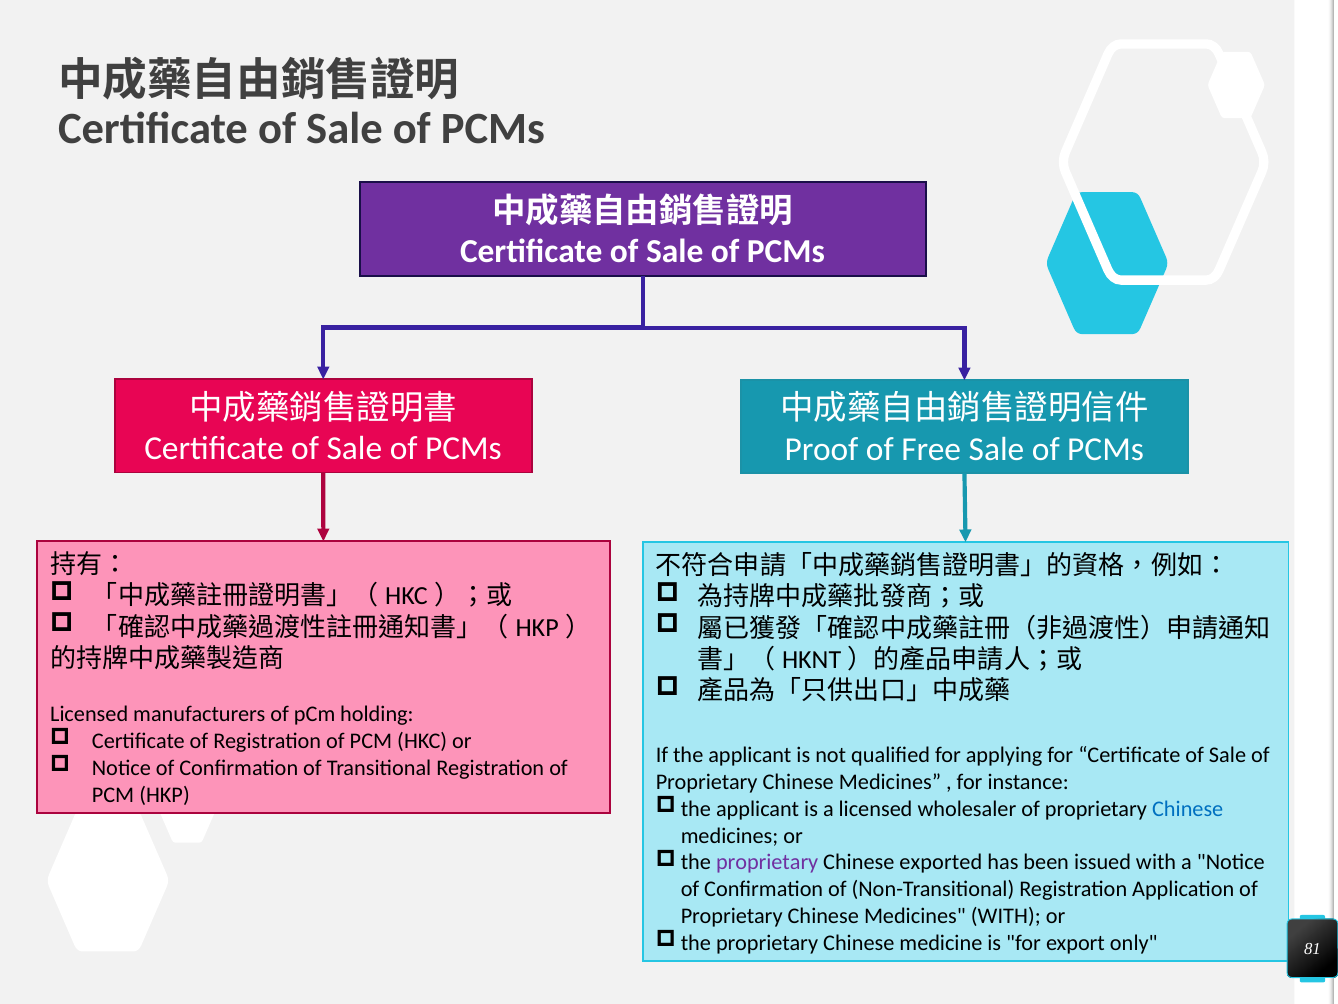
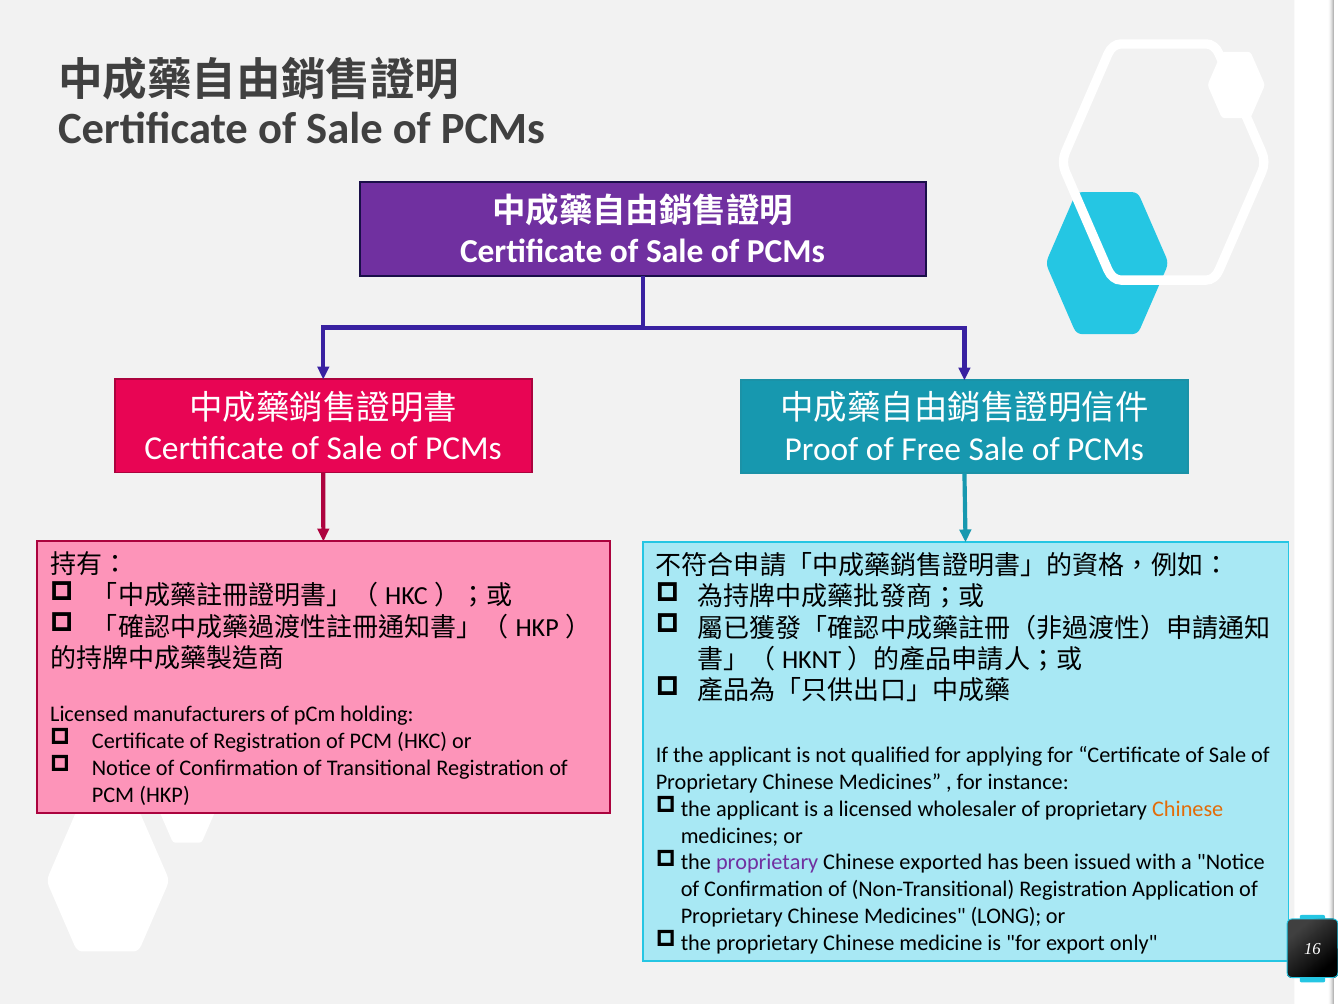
Chinese at (1188, 809) colour: blue -> orange
Medicines WITH: WITH -> LONG
81: 81 -> 16
